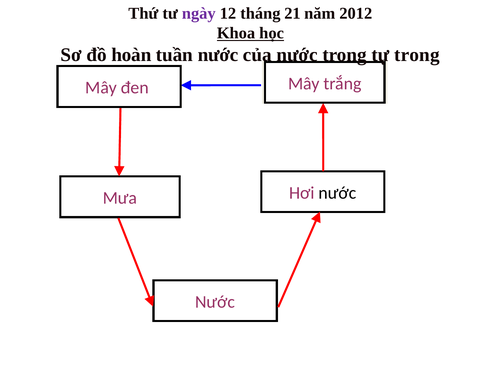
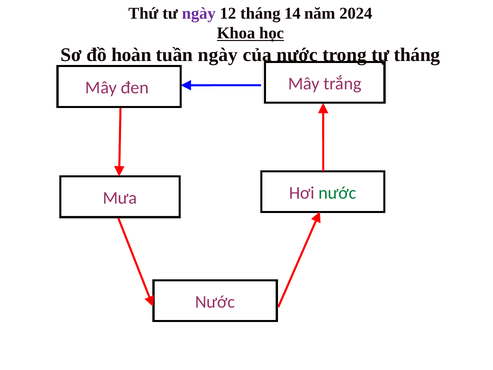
21: 21 -> 14
2012: 2012 -> 2024
tuần nước: nước -> ngày
tự trong: trong -> tháng
nước at (338, 193) colour: black -> green
